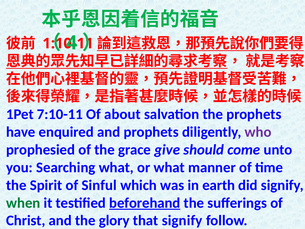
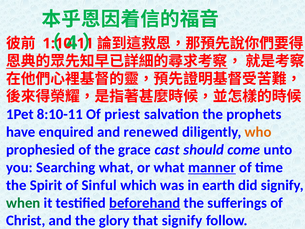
7:10-11: 7:10-11 -> 8:10-11
about: about -> priest
and prophets: prophets -> renewed
who colour: purple -> orange
give: give -> cast
manner underline: none -> present
